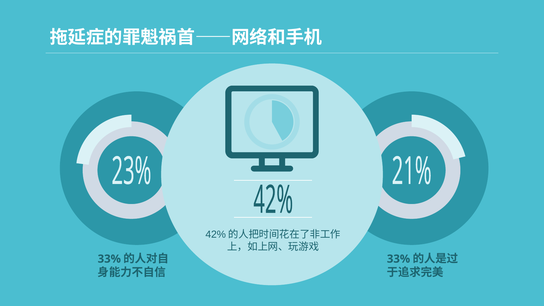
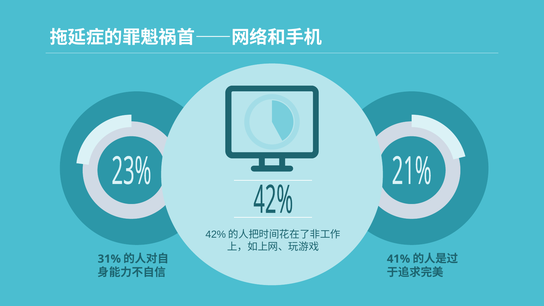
33% at (109, 259): 33% -> 31%
33% at (398, 259): 33% -> 41%
